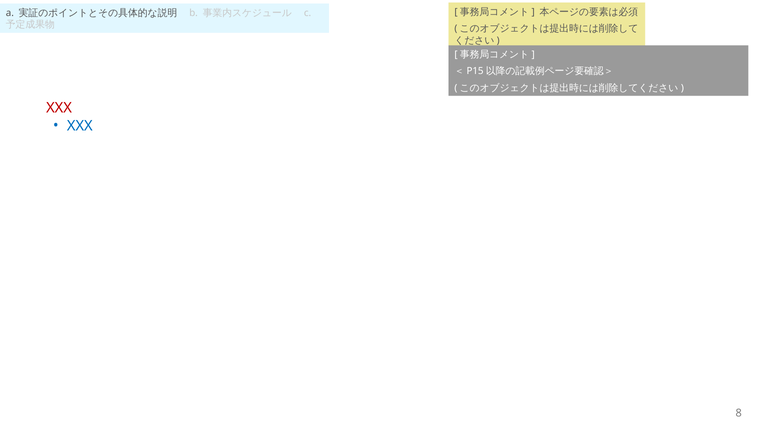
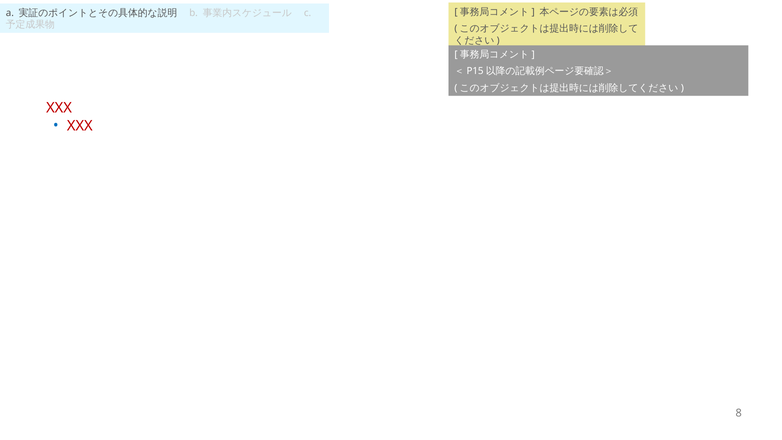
XXX at (80, 126) colour: blue -> red
